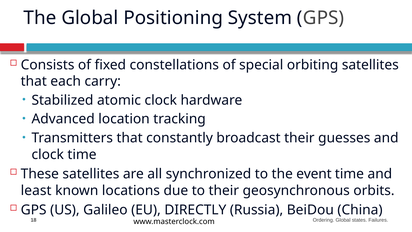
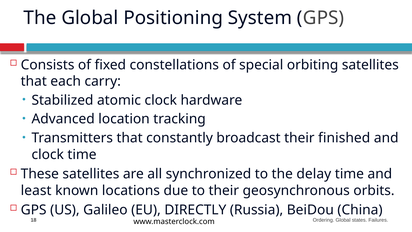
guesses: guesses -> finished
event: event -> delay
